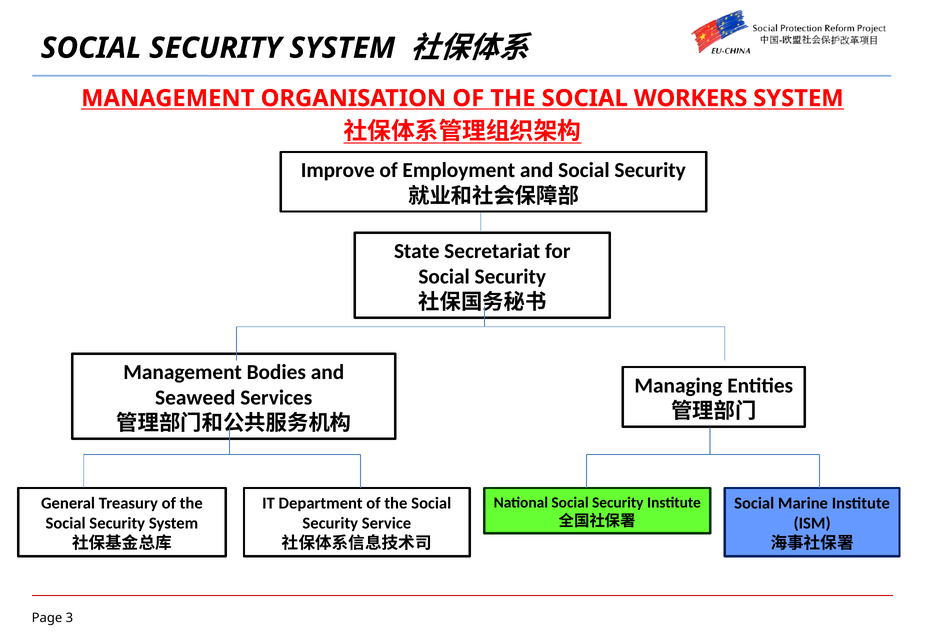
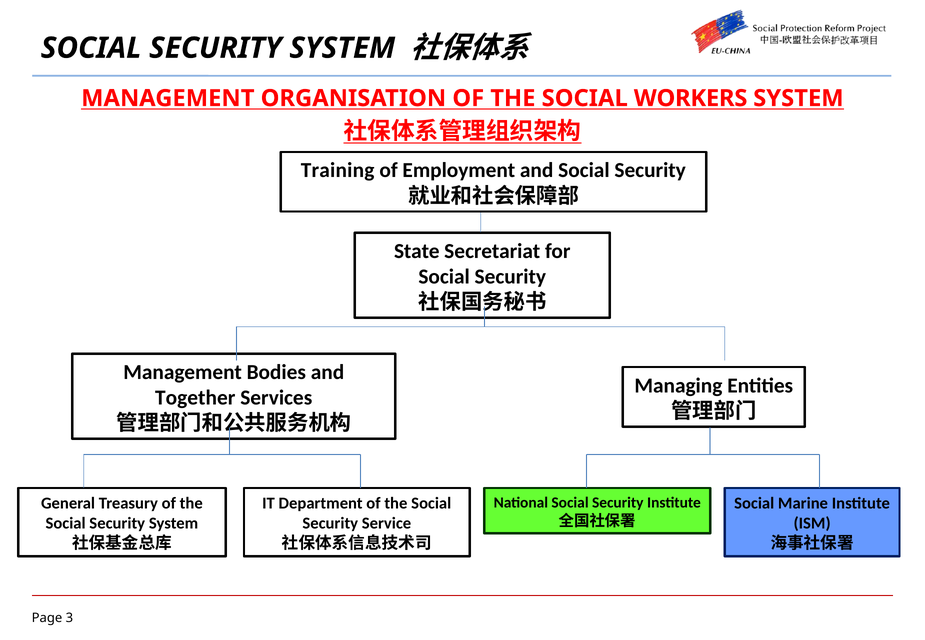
Improve: Improve -> Training
Seaweed: Seaweed -> Together
